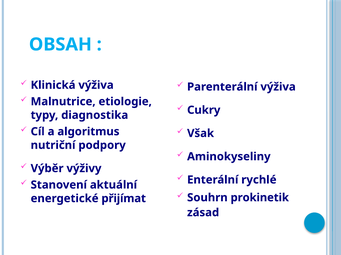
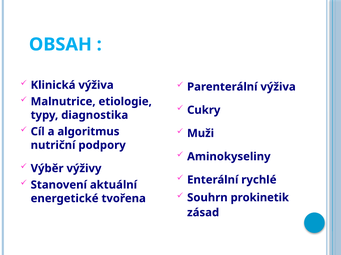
Však: Však -> Muži
přijímat: přijímat -> tvořena
